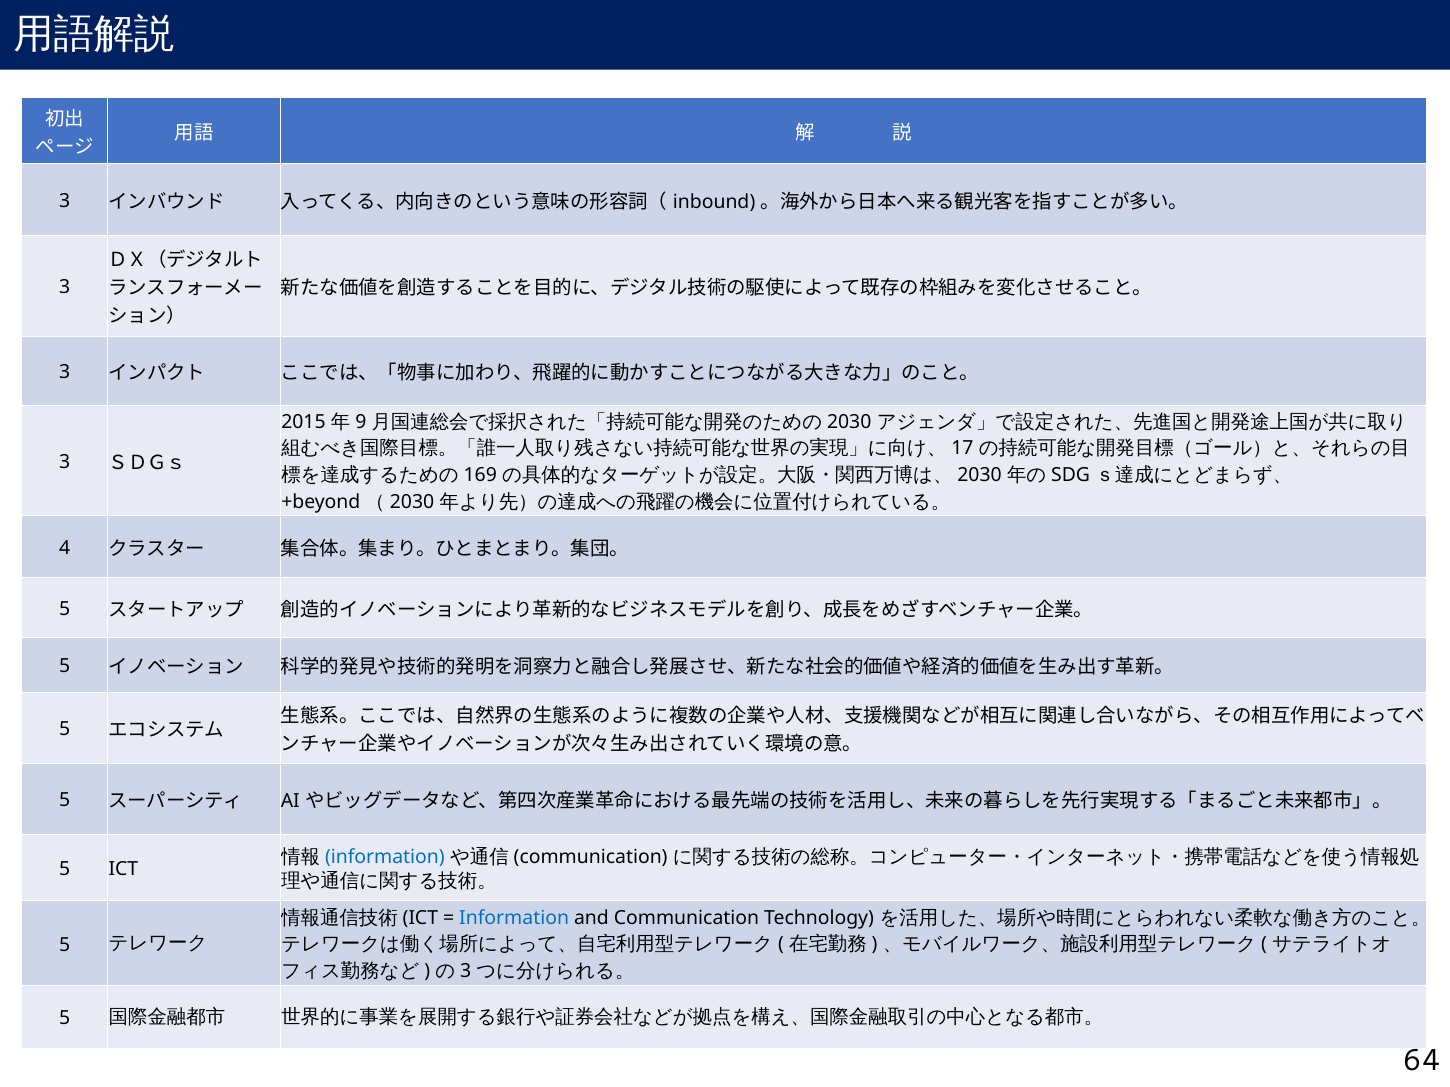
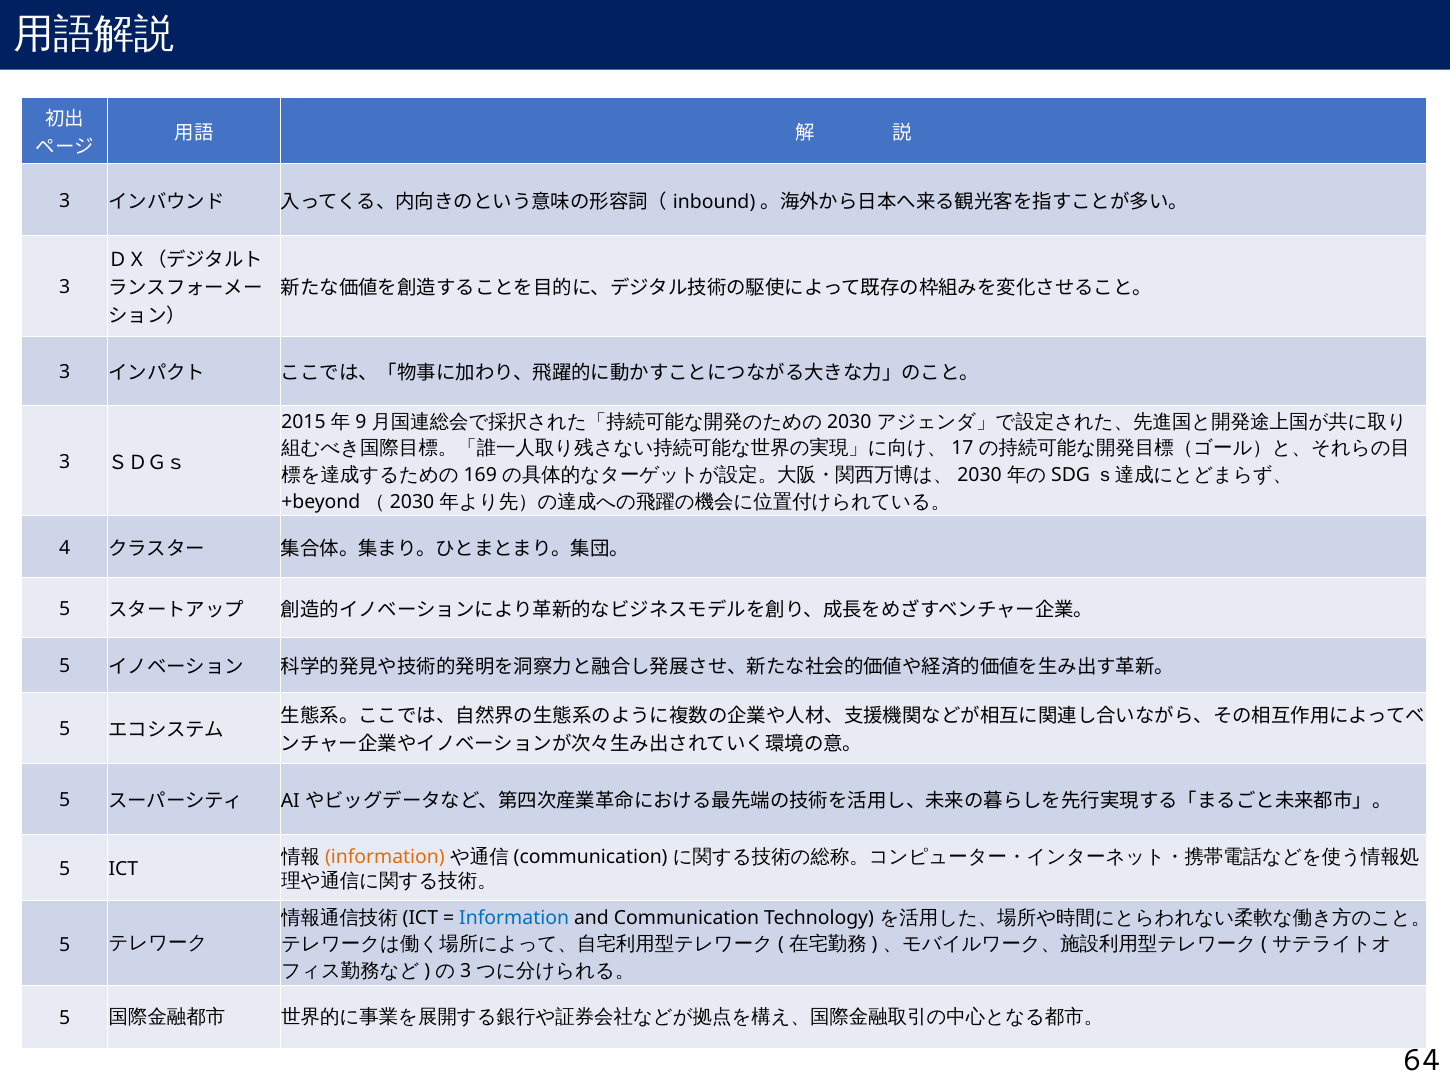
information at (385, 857) colour: blue -> orange
